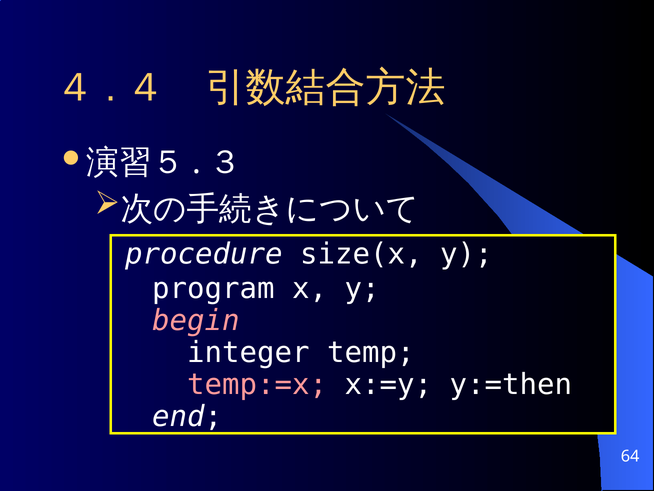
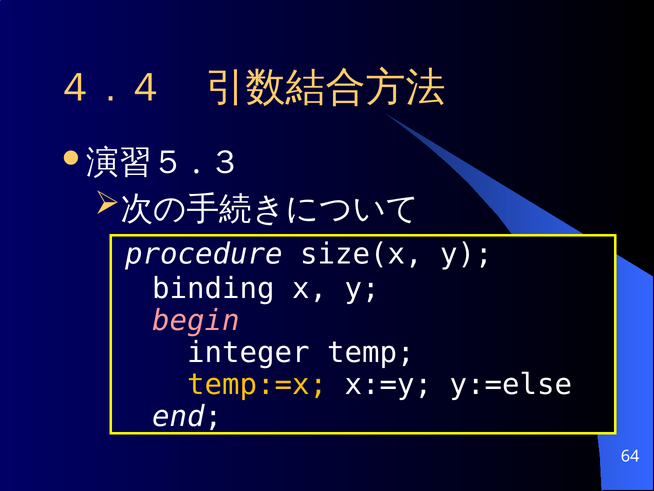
program: program -> binding
temp:=x colour: pink -> yellow
y:=then: y:=then -> y:=else
